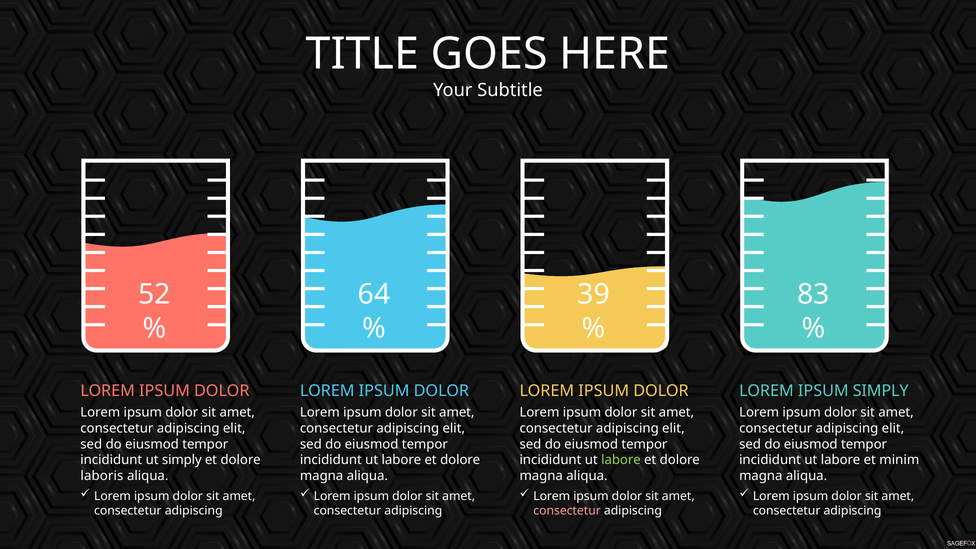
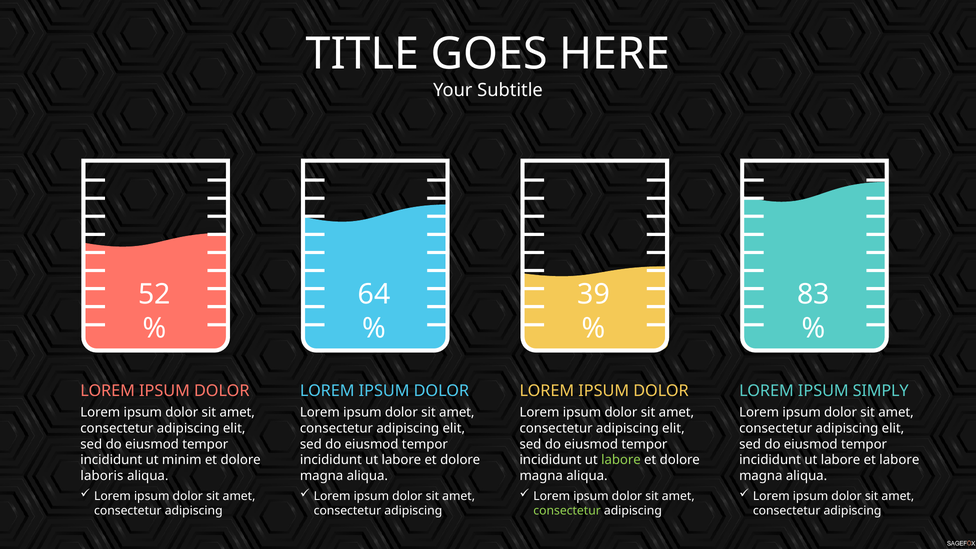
ut simply: simply -> minim
et minim: minim -> labore
consectetur at (567, 511) colour: pink -> light green
